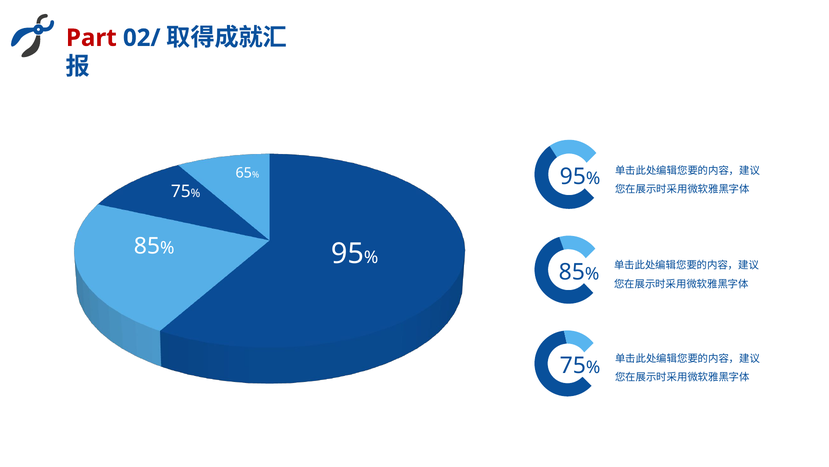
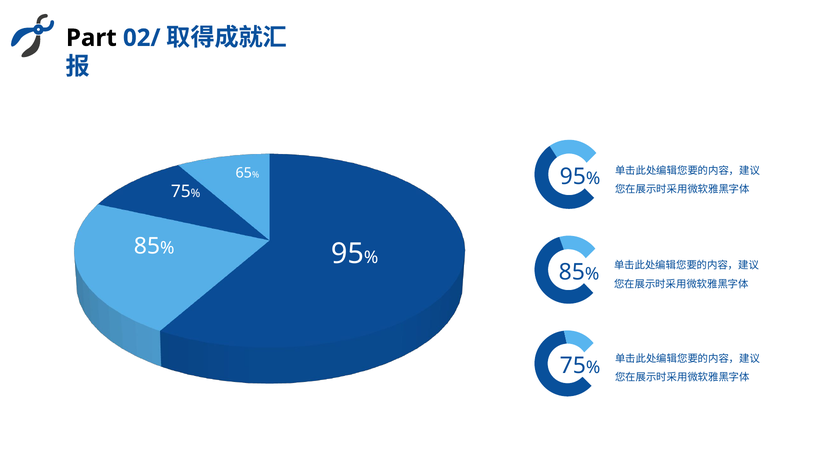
Part colour: red -> black
